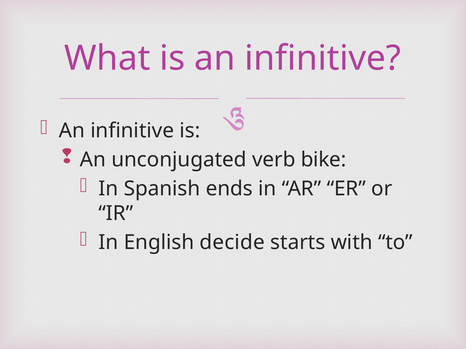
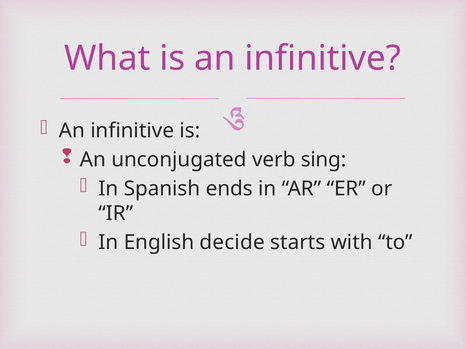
bike: bike -> sing
